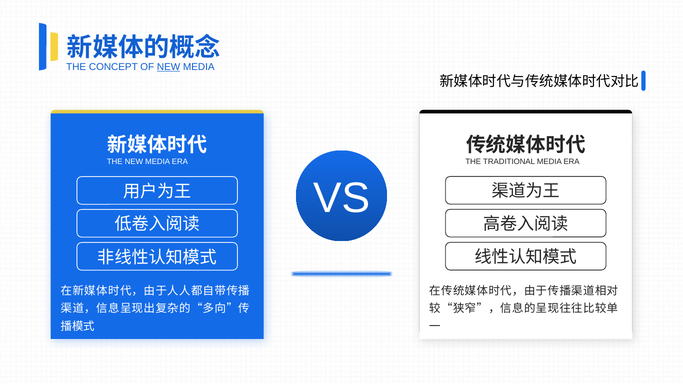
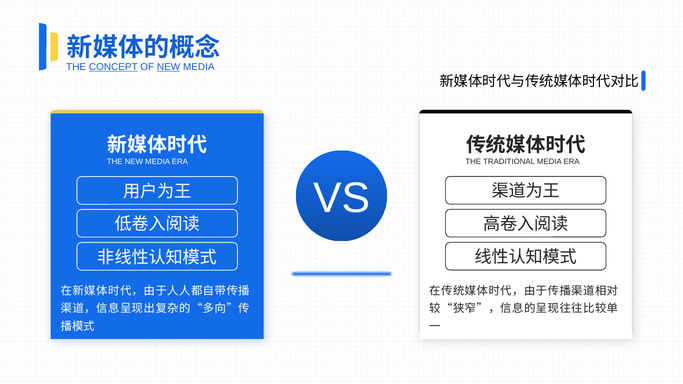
CONCEPT underline: none -> present
